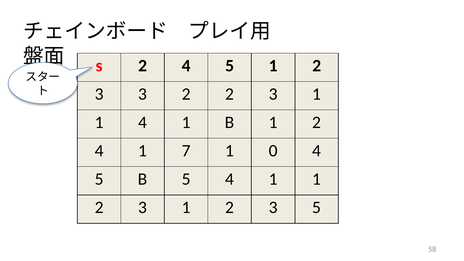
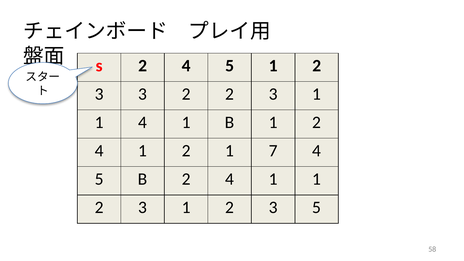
4 1 7: 7 -> 2
0: 0 -> 7
B 5: 5 -> 2
